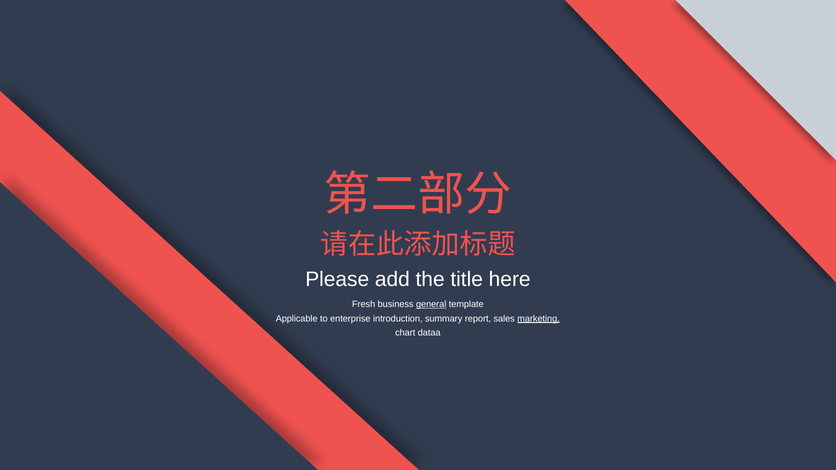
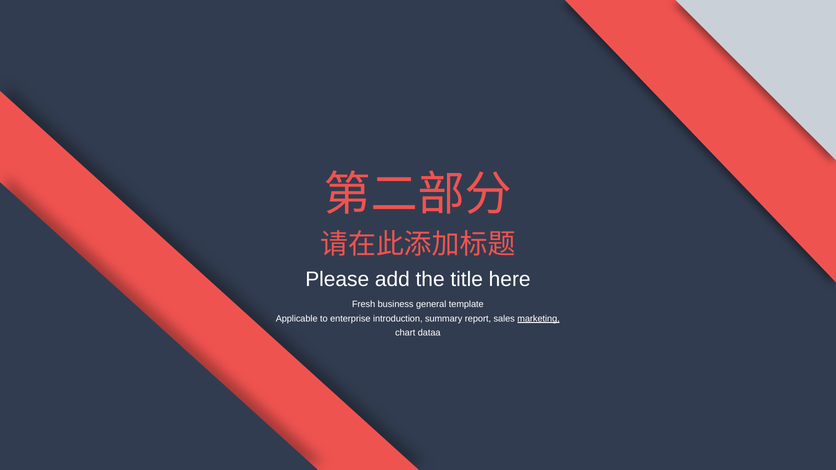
general underline: present -> none
